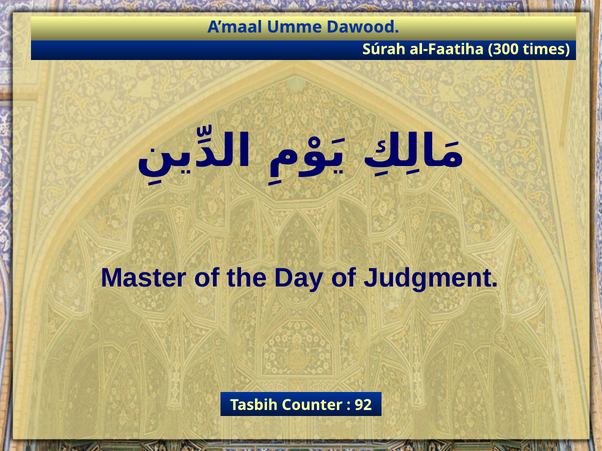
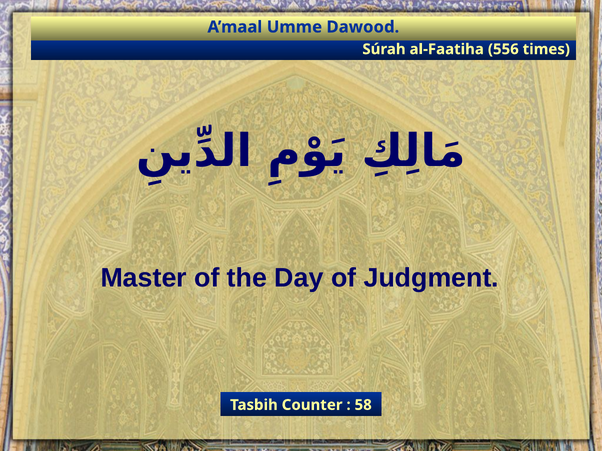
300: 300 -> 556
92: 92 -> 58
